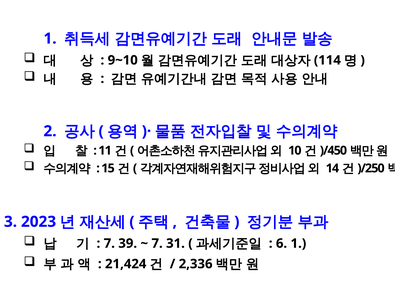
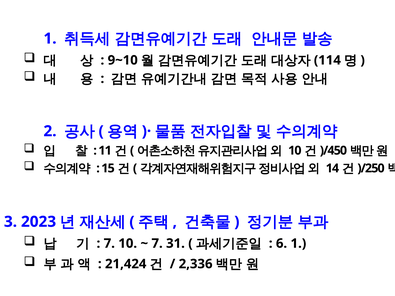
7 39: 39 -> 10
